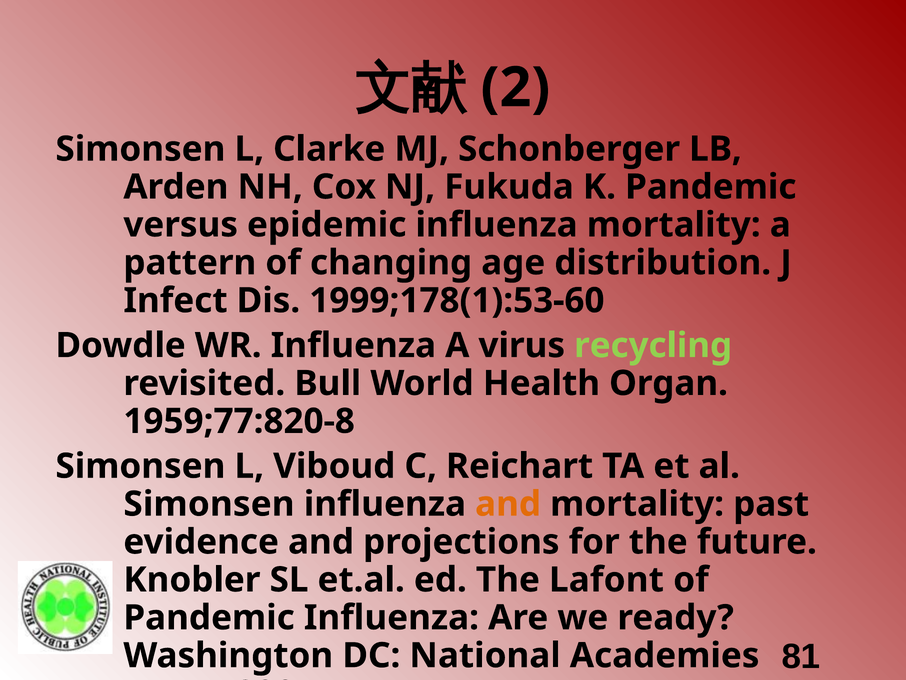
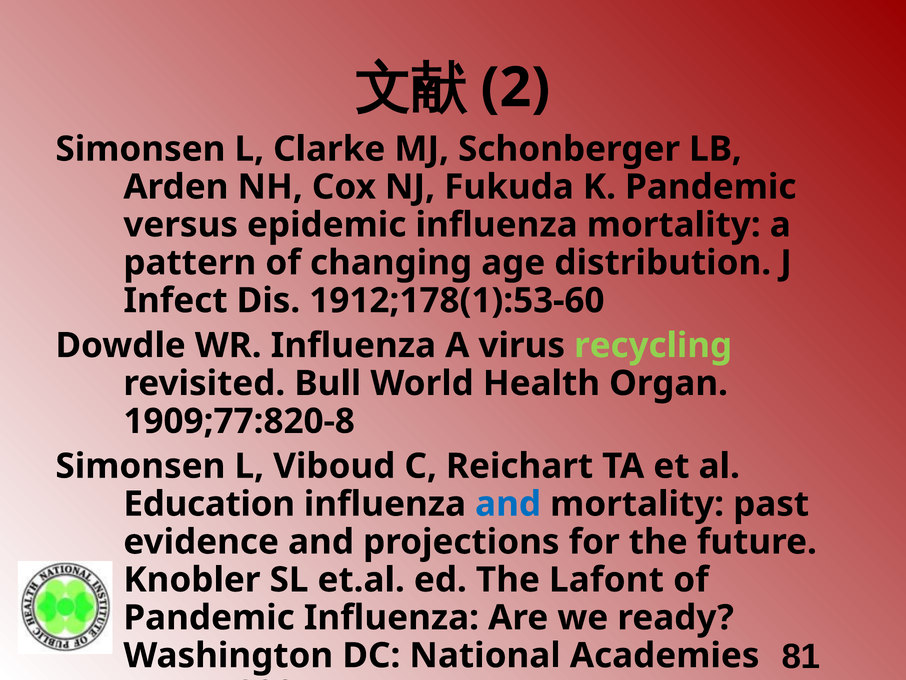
1999;178(1):53-60: 1999;178(1):53-60 -> 1912;178(1):53-60
1959;77:820-8: 1959;77:820-8 -> 1909;77:820-8
Simonsen at (209, 504): Simonsen -> Education
and at (508, 504) colour: orange -> blue
